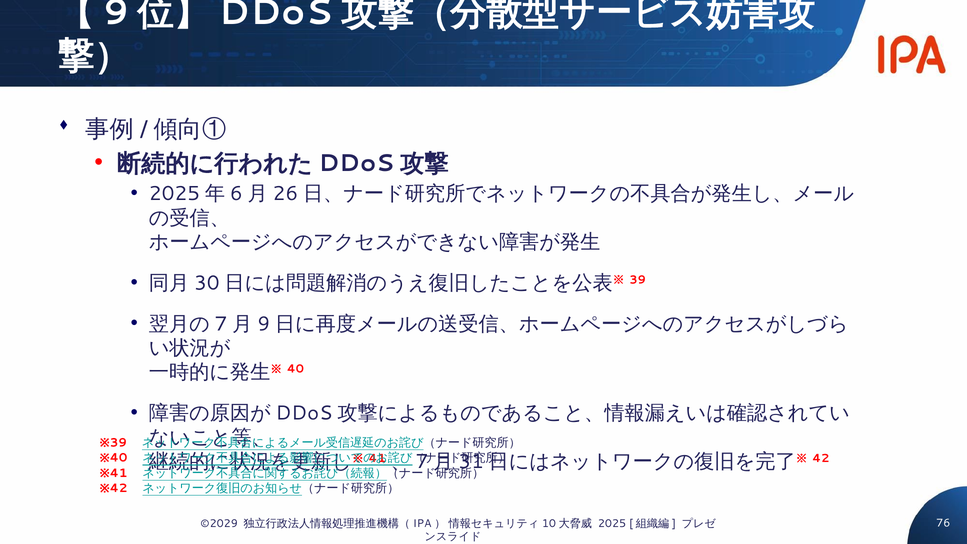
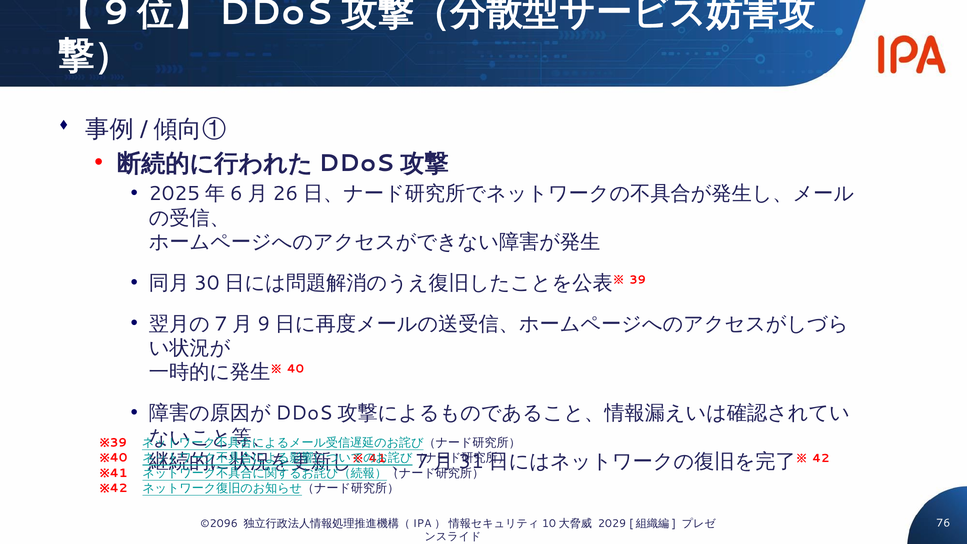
©2029: ©2029 -> ©2096
2025: 2025 -> 2029
